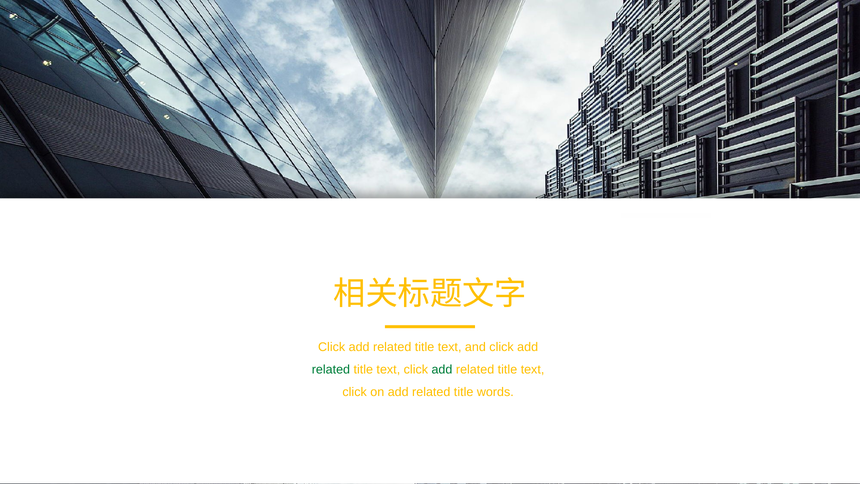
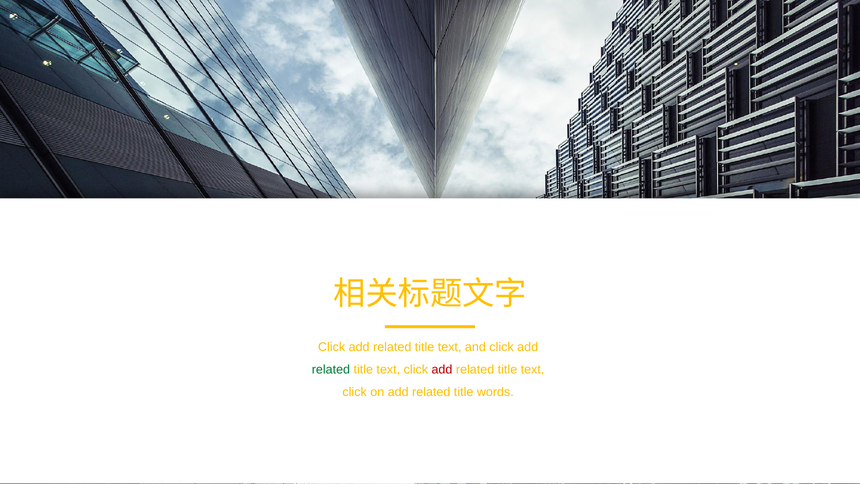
add at (442, 369) colour: green -> red
